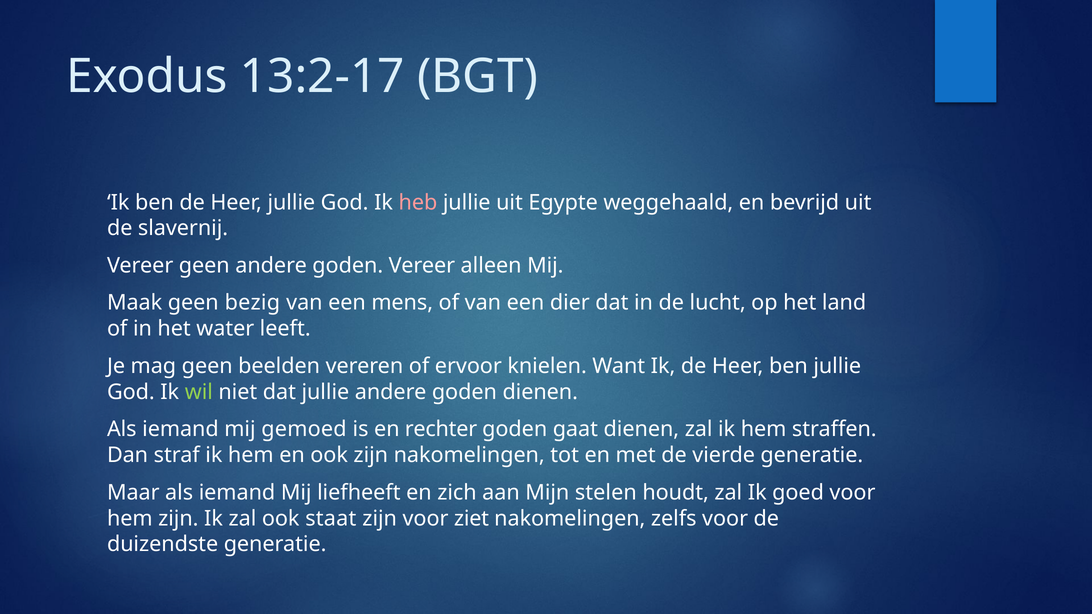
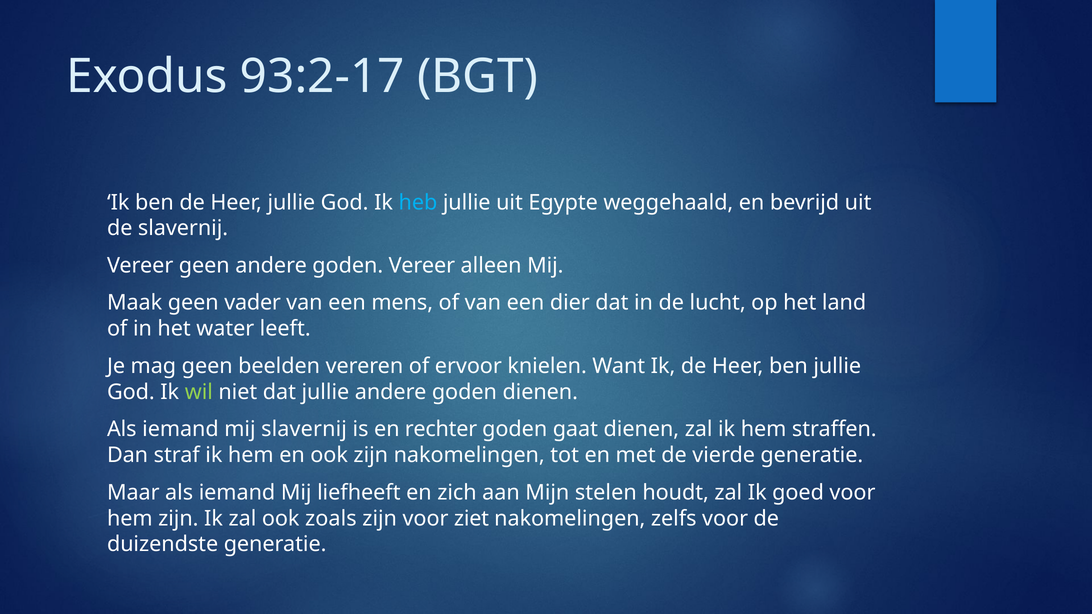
13:2-17: 13:2-17 -> 93:2-17
heb colour: pink -> light blue
bezig: bezig -> vader
mij gemoed: gemoed -> slavernij
staat: staat -> zoals
